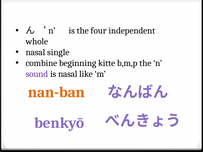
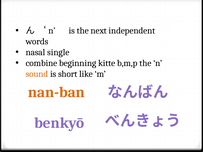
four: four -> next
whole: whole -> words
sound colour: purple -> orange
is nasal: nasal -> short
